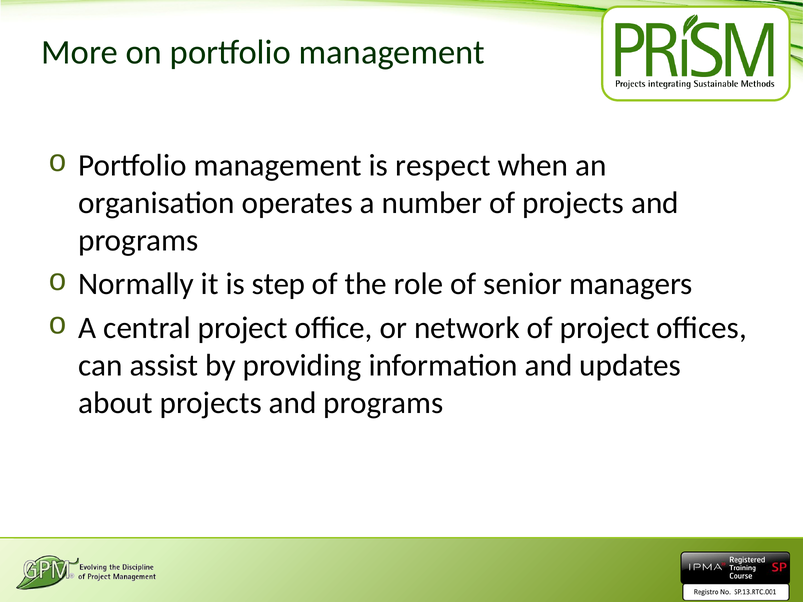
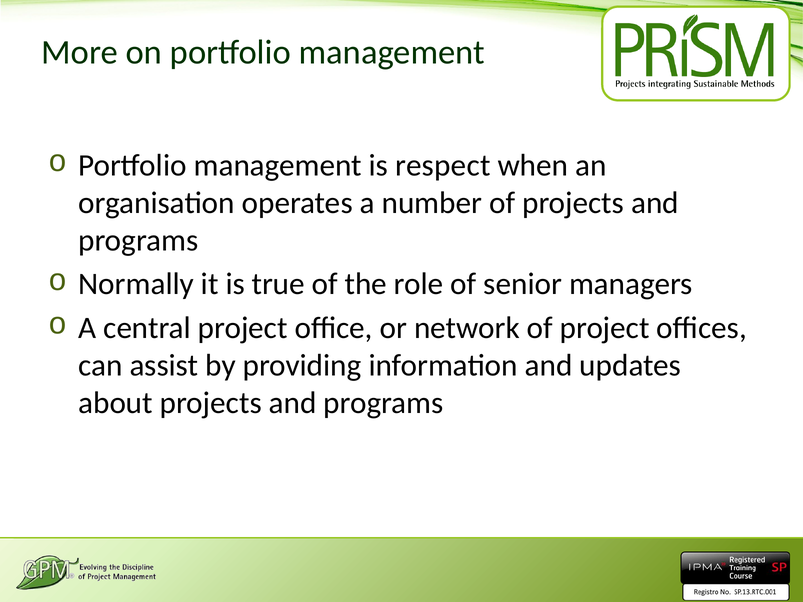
step: step -> true
